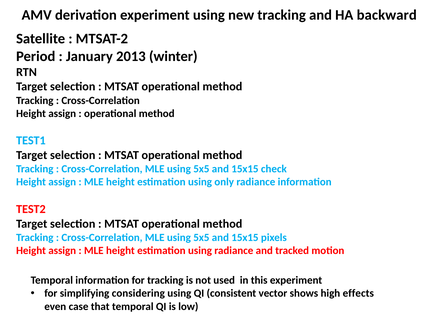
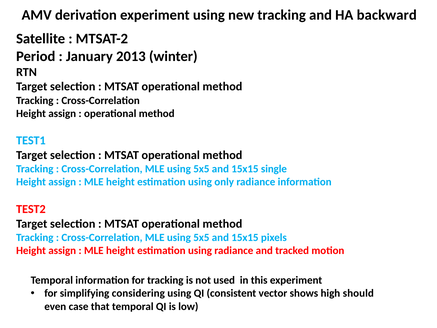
check: check -> single
effects: effects -> should
